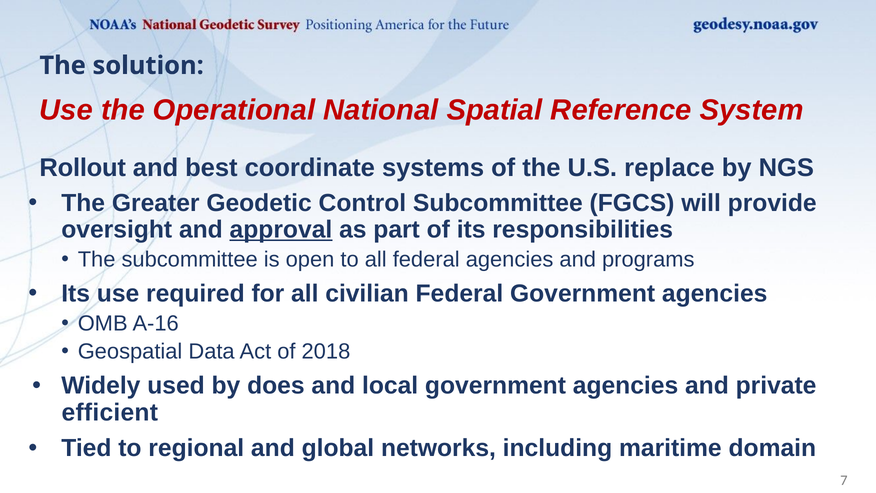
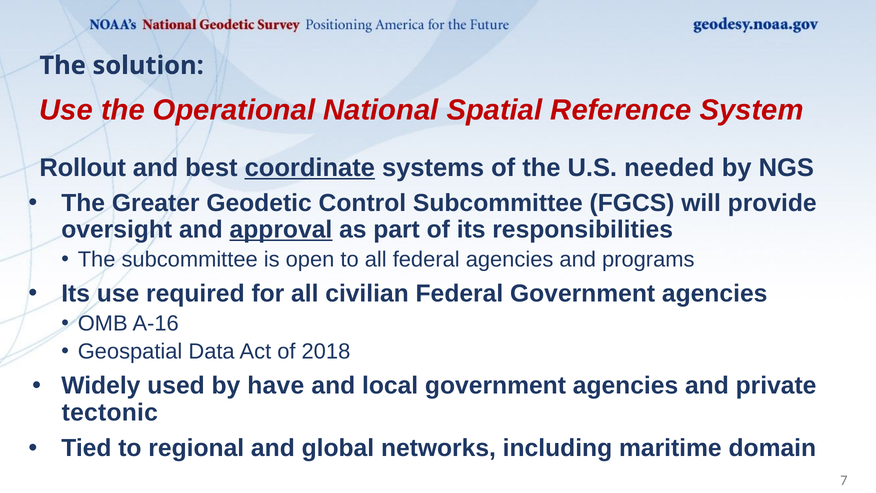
coordinate underline: none -> present
replace: replace -> needed
does: does -> have
efficient: efficient -> tectonic
